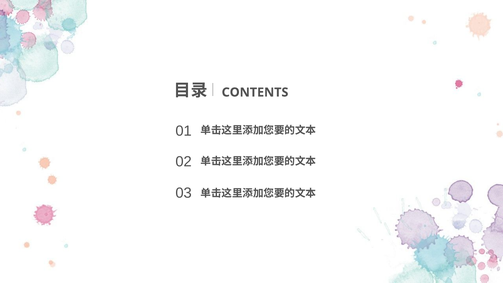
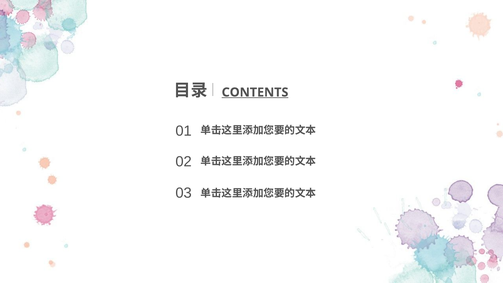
CONTENTS underline: none -> present
